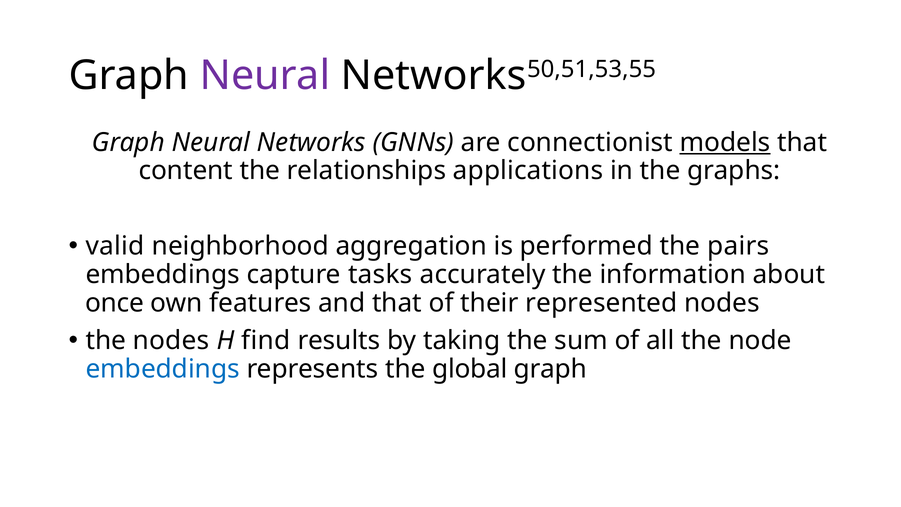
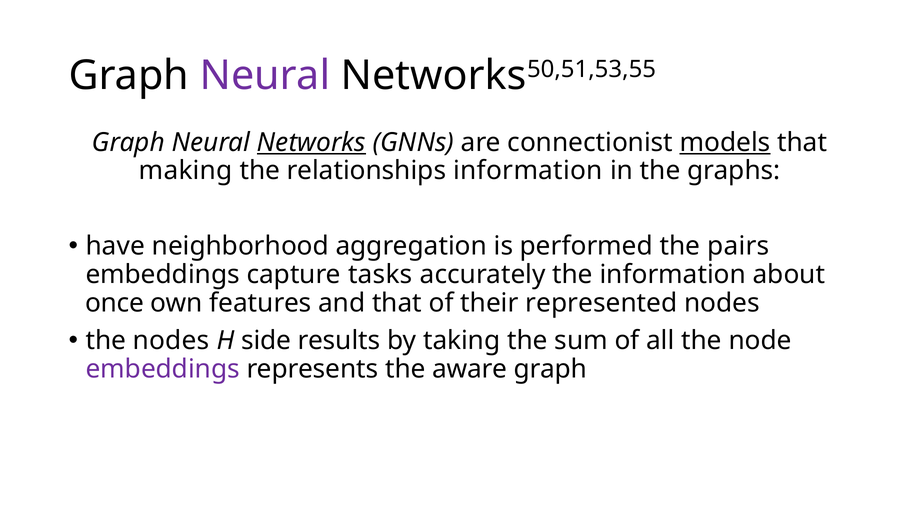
Networks underline: none -> present
content: content -> making
relationships applications: applications -> information
valid: valid -> have
find: find -> side
embeddings at (163, 369) colour: blue -> purple
global: global -> aware
